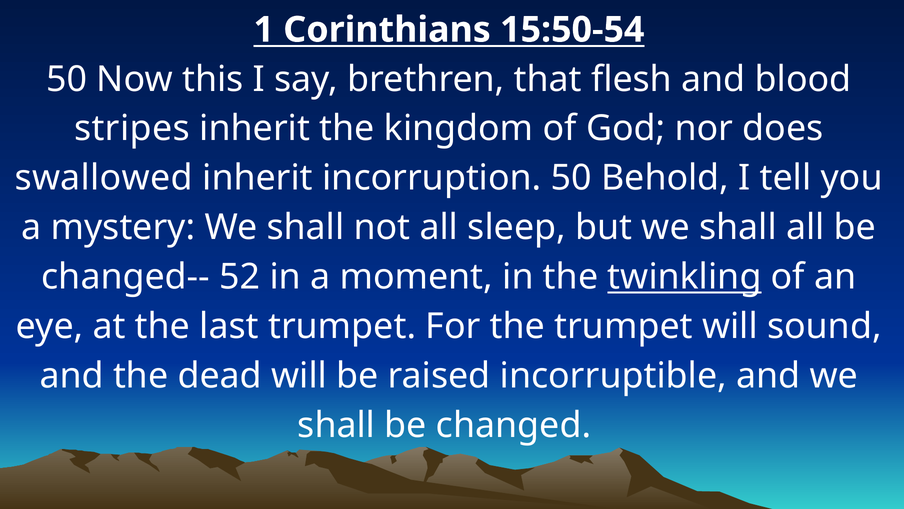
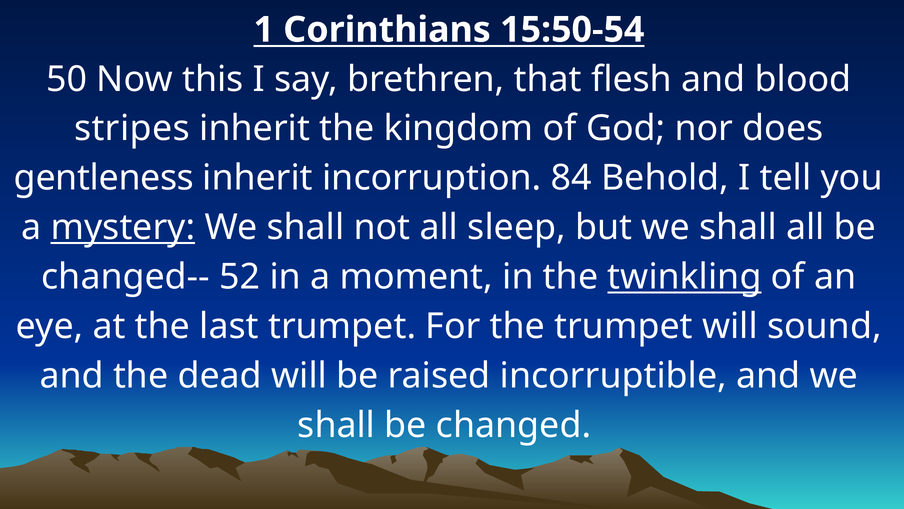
swallowed: swallowed -> gentleness
incorruption 50: 50 -> 84
mystery underline: none -> present
